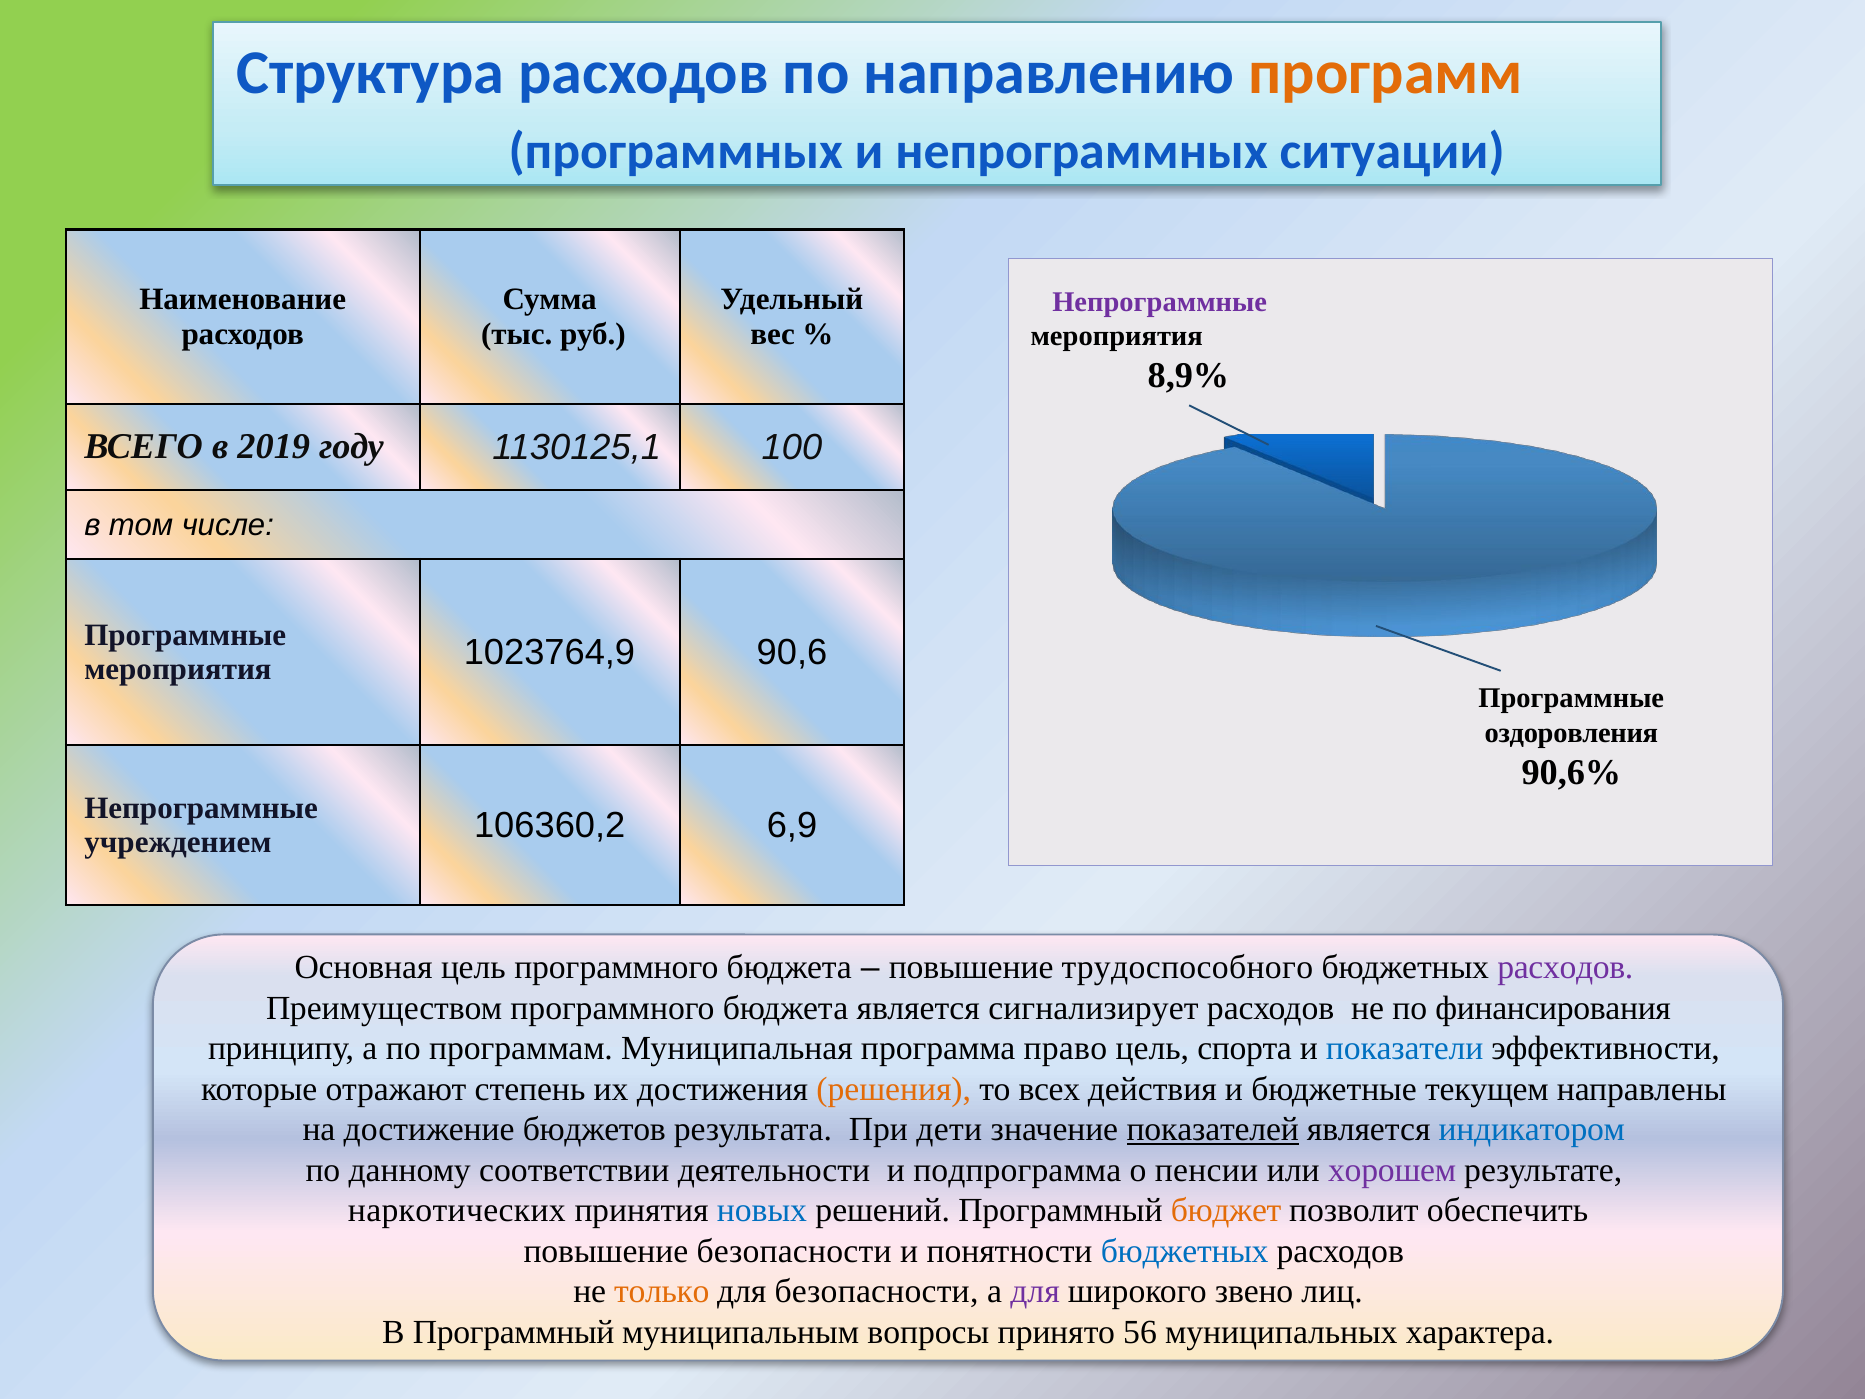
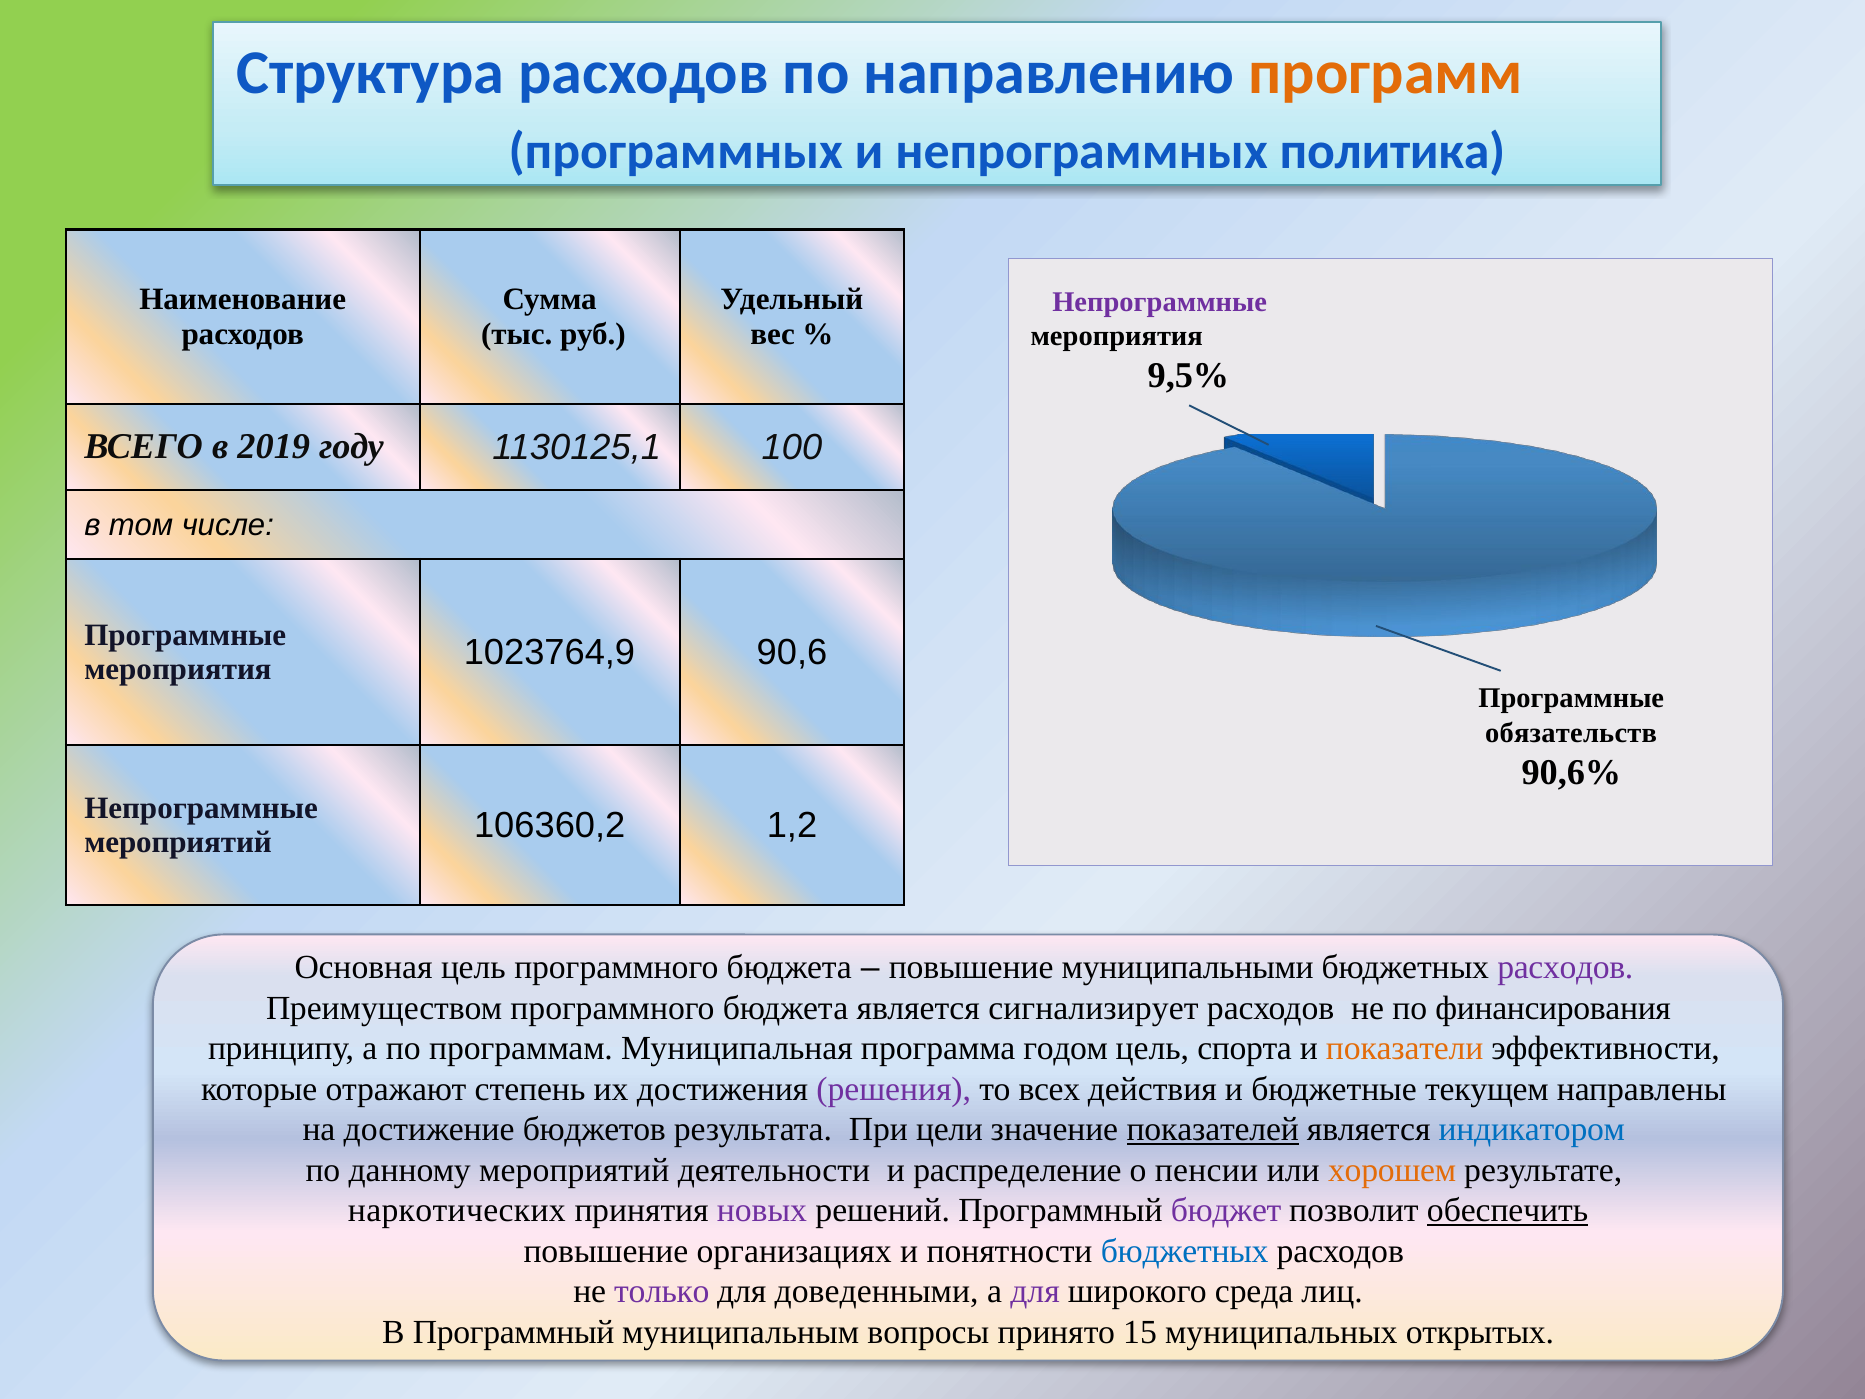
ситуации: ситуации -> политика
8,9%: 8,9% -> 9,5%
оздоровления: оздоровления -> обязательств
учреждением at (178, 842): учреждением -> мероприятий
6,9: 6,9 -> 1,2
трудоспособного: трудоспособного -> муниципальными
право: право -> годом
показатели colour: blue -> orange
решения colour: orange -> purple
дети: дети -> цели
данному соответствии: соответствии -> мероприятий
подпрограмма: подпрограмма -> распределение
хорошем colour: purple -> orange
новых colour: blue -> purple
бюджет colour: orange -> purple
обеспечить underline: none -> present
повышение безопасности: безопасности -> организациях
только colour: orange -> purple
для безопасности: безопасности -> доведенными
звено: звено -> среда
56: 56 -> 15
характера: характера -> открытых
